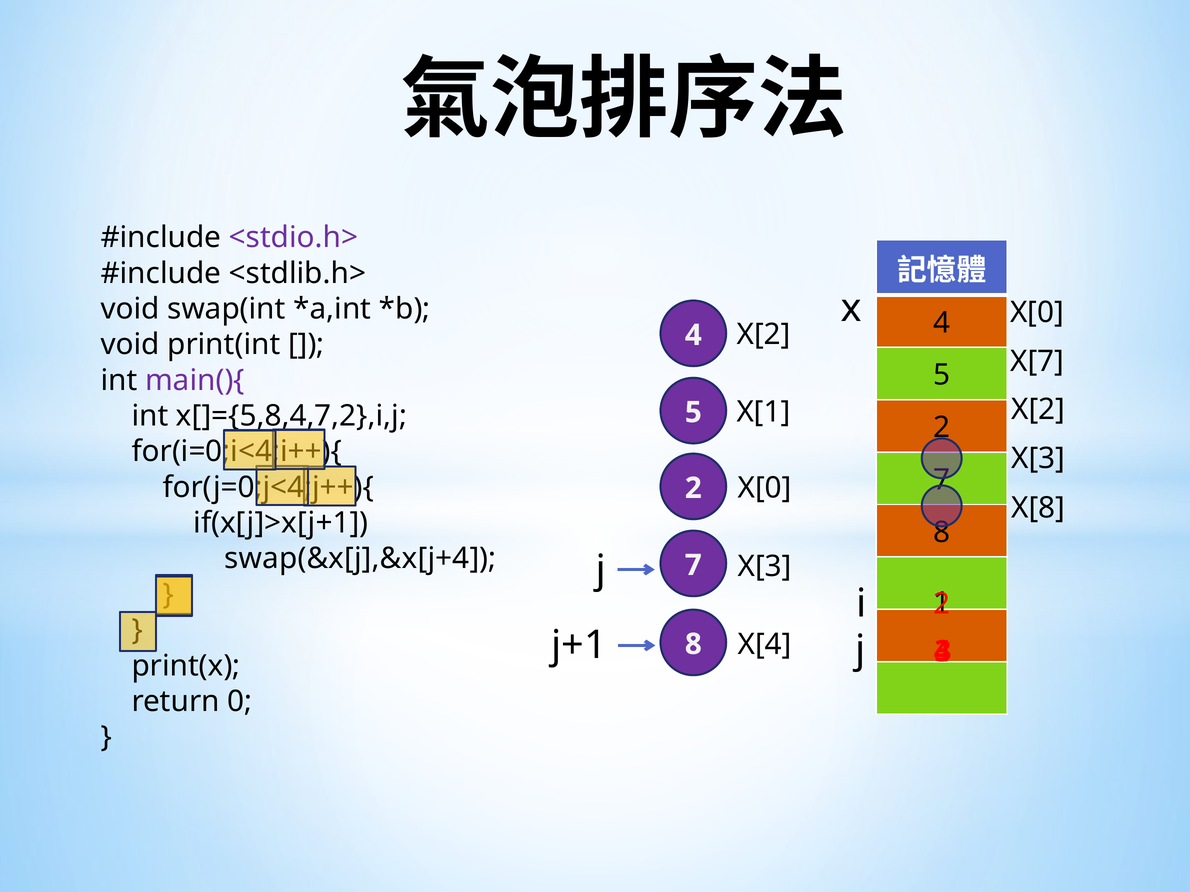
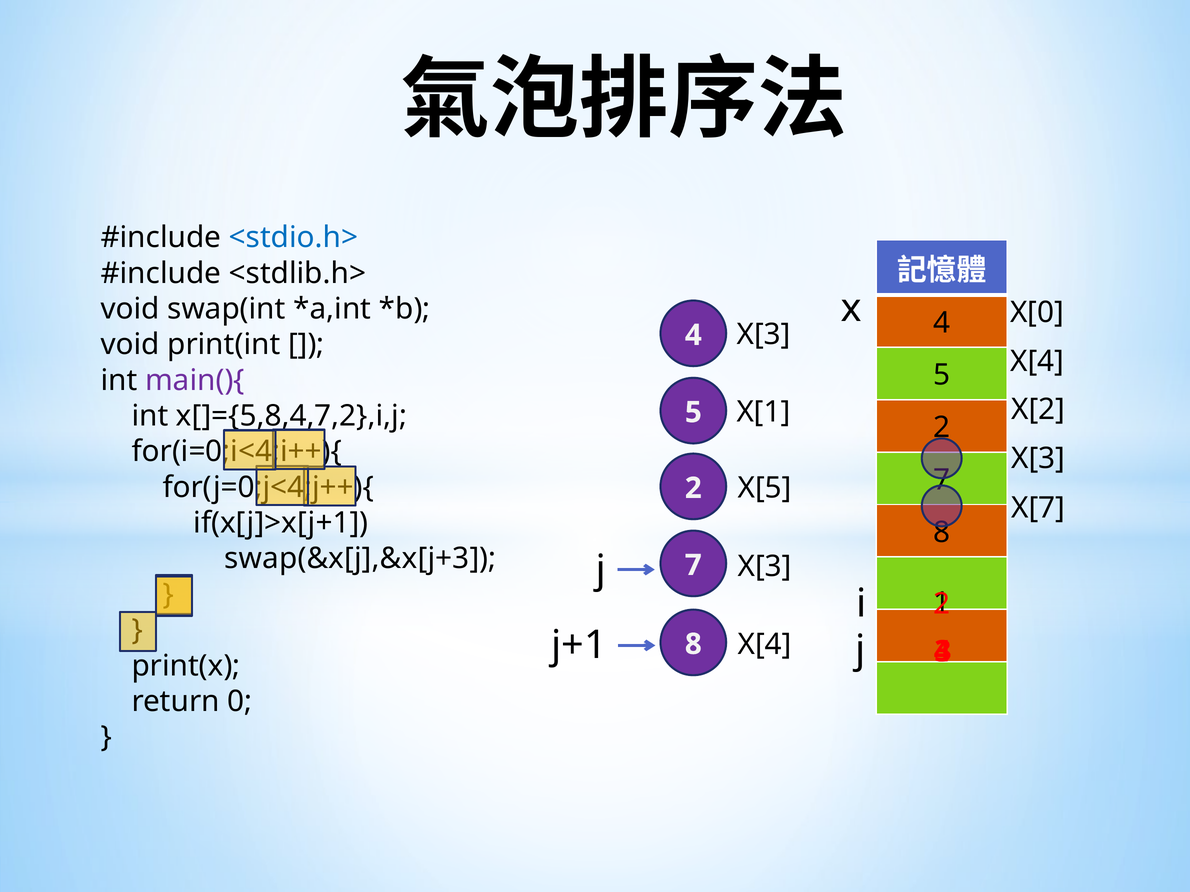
<stdio.h> colour: purple -> blue
X[2 at (764, 335): X[2 -> X[3
X[7 at (1037, 362): X[7 -> X[4
X[0 at (765, 488): X[0 -> X[5
X[8: X[8 -> X[7
swap(&x[j],&x[j+4: swap(&x[j],&x[j+4 -> swap(&x[j],&x[j+3
